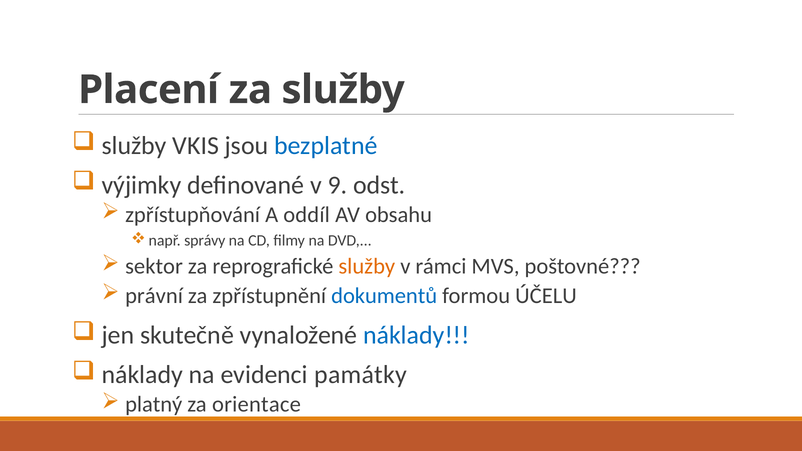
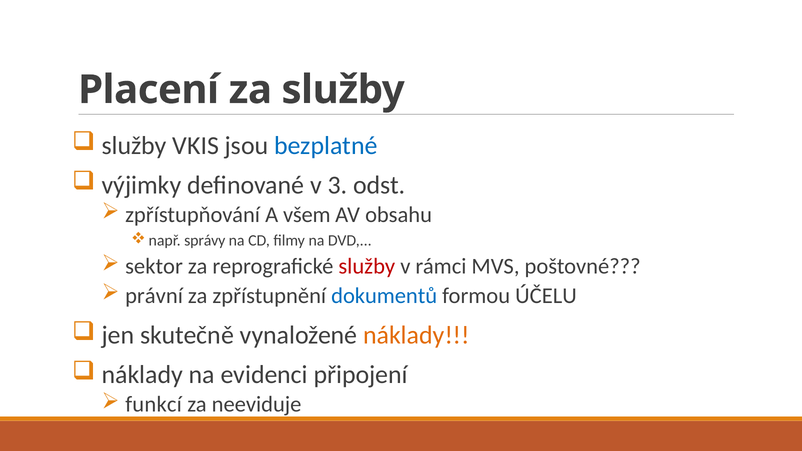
9: 9 -> 3
oddíl: oddíl -> všem
služby at (367, 266) colour: orange -> red
náklady at (417, 335) colour: blue -> orange
památky: památky -> připojení
platný: platný -> funkcí
orientace: orientace -> neeviduje
